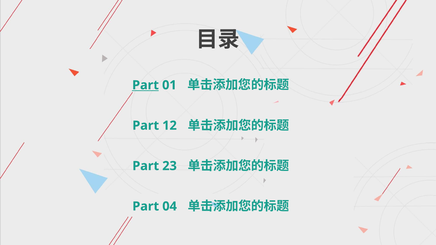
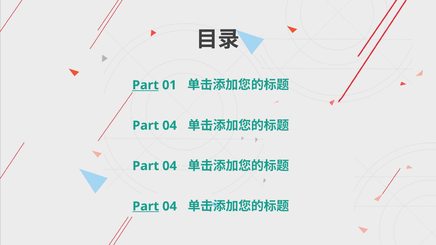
12 at (170, 126): 12 -> 04
23 at (170, 166): 23 -> 04
Part at (146, 207) underline: none -> present
